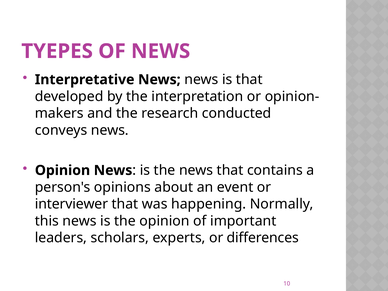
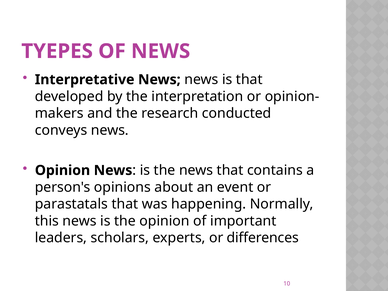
interviewer: interviewer -> parastatals
